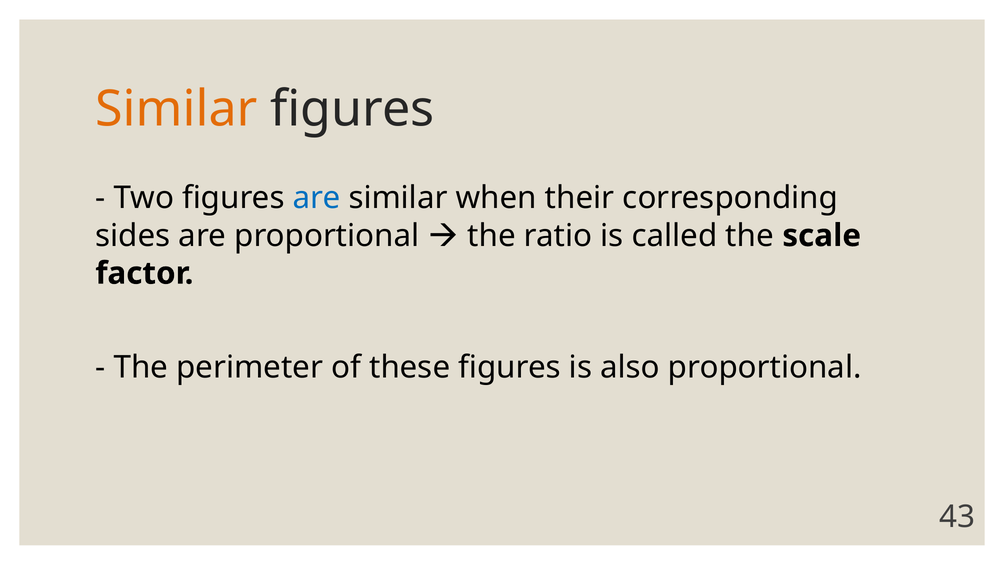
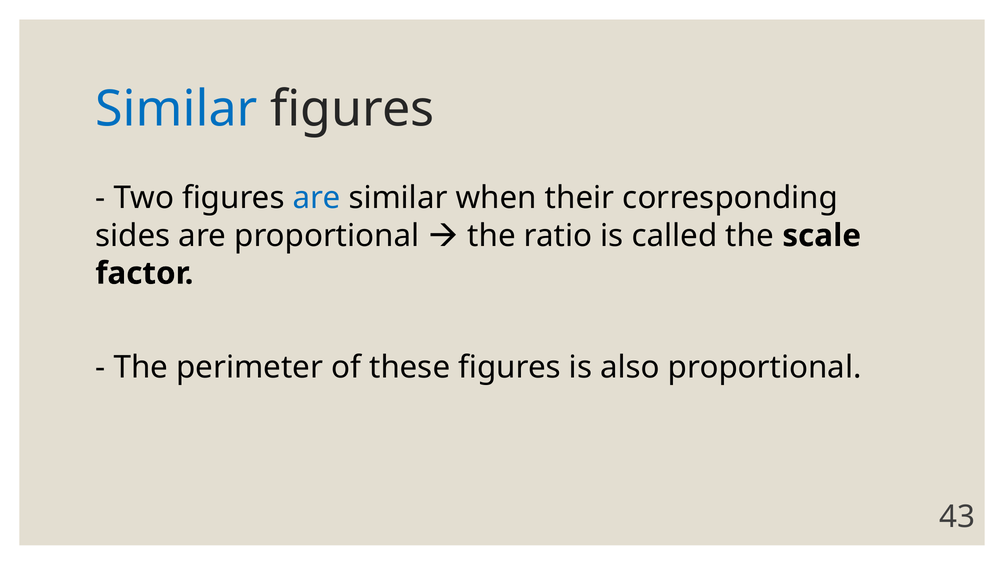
Similar at (176, 109) colour: orange -> blue
